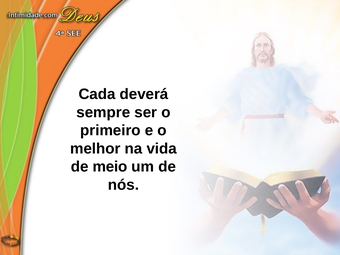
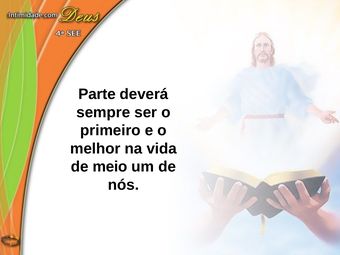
Cada: Cada -> Parte
